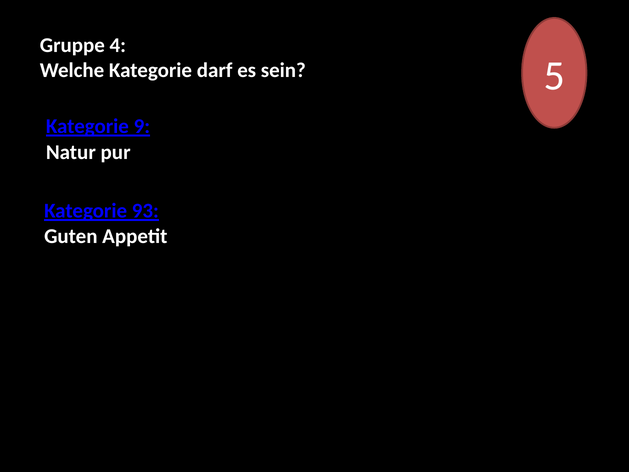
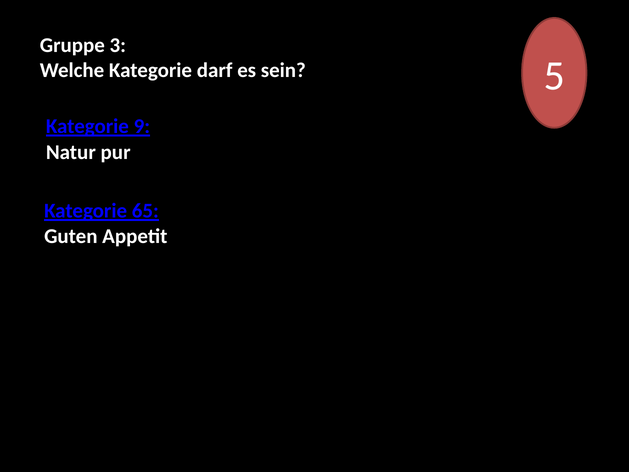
4: 4 -> 3
93: 93 -> 65
